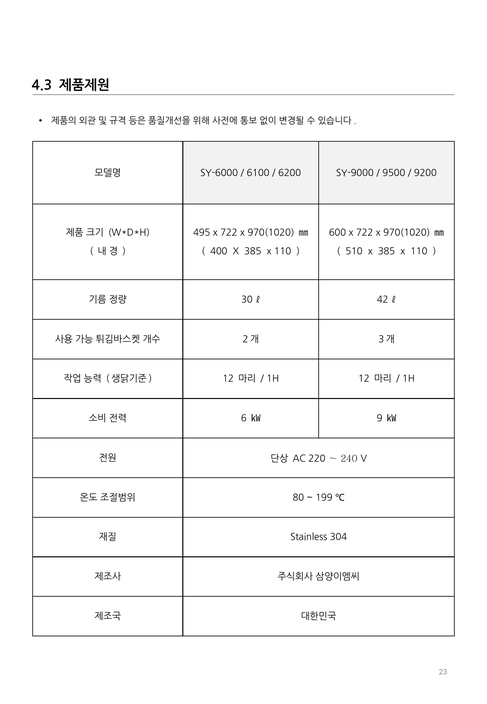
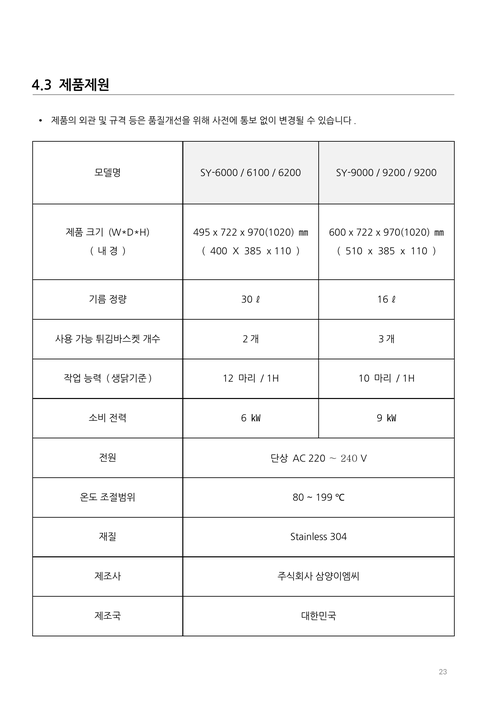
9500 at (394, 173): 9500 -> 9200
42: 42 -> 16
1H 12: 12 -> 10
